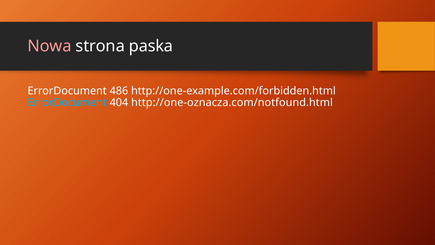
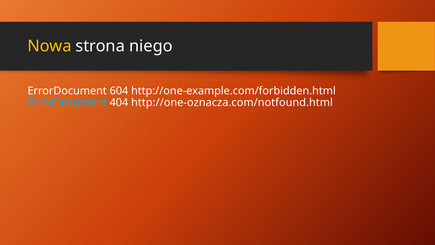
Nowa colour: pink -> yellow
paska: paska -> niego
486: 486 -> 604
